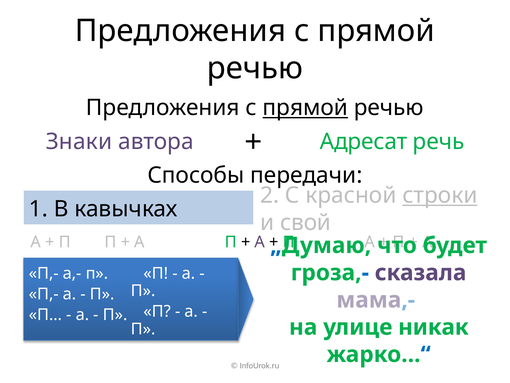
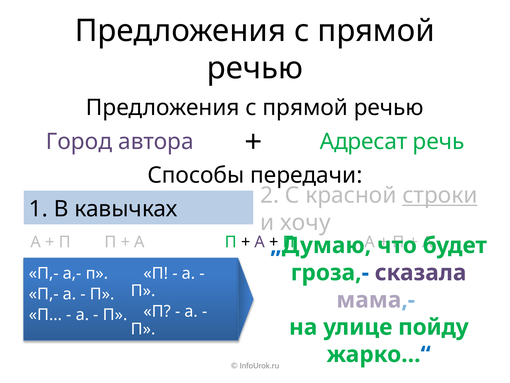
прямой at (305, 108) underline: present -> none
Знаки: Знаки -> Город
свой: свой -> хочу
никак: никак -> пойду
